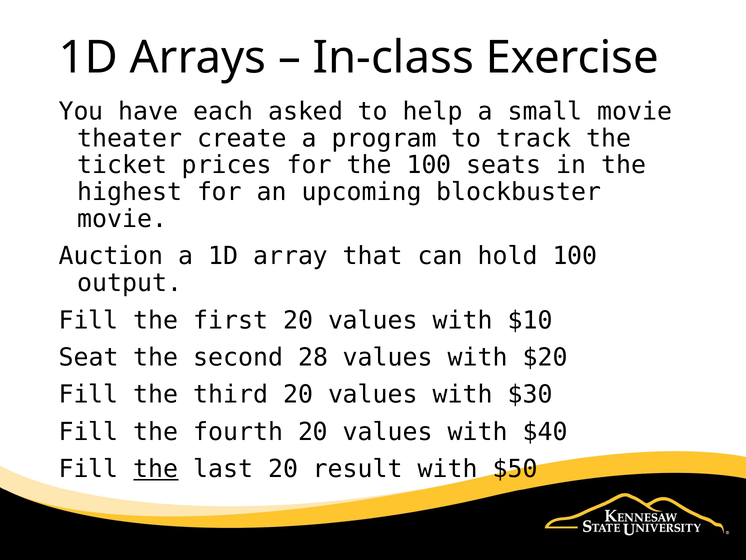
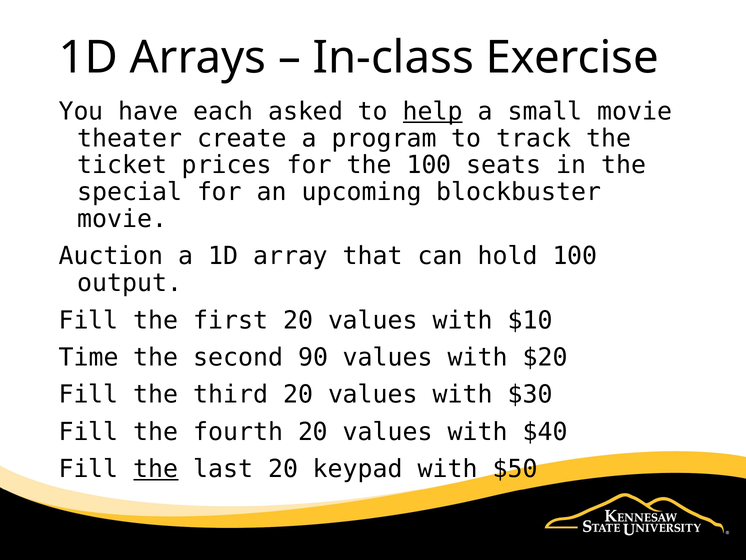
help underline: none -> present
highest: highest -> special
Seat: Seat -> Time
28: 28 -> 90
result: result -> keypad
